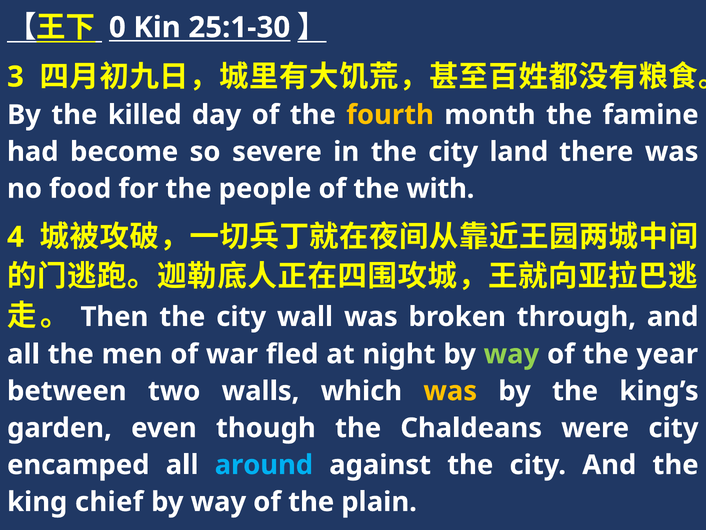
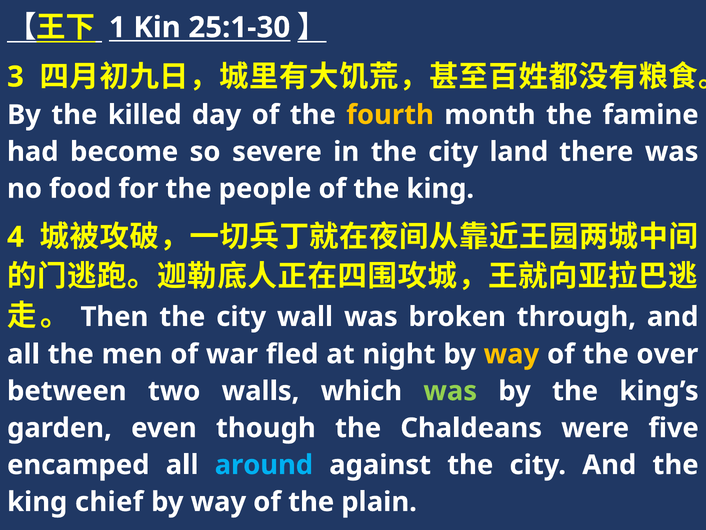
0: 0 -> 1
of the with: with -> king
way at (511, 354) colour: light green -> yellow
year: year -> over
was at (450, 391) colour: yellow -> light green
were city: city -> five
